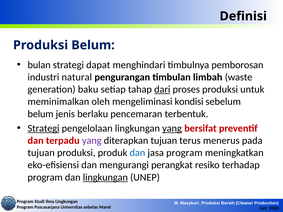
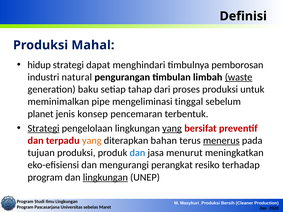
Produksi Belum: Belum -> Mahal
bulan: bulan -> hidup
waste underline: none -> present
dari underline: present -> none
oleh: oleh -> pipe
kondisi: kondisi -> tinggal
belum at (41, 114): belum -> planet
berlaku: berlaku -> konsep
yang at (92, 141) colour: purple -> orange
diterapkan tujuan: tujuan -> bahan
menerus underline: none -> present
jasa program: program -> menurut
